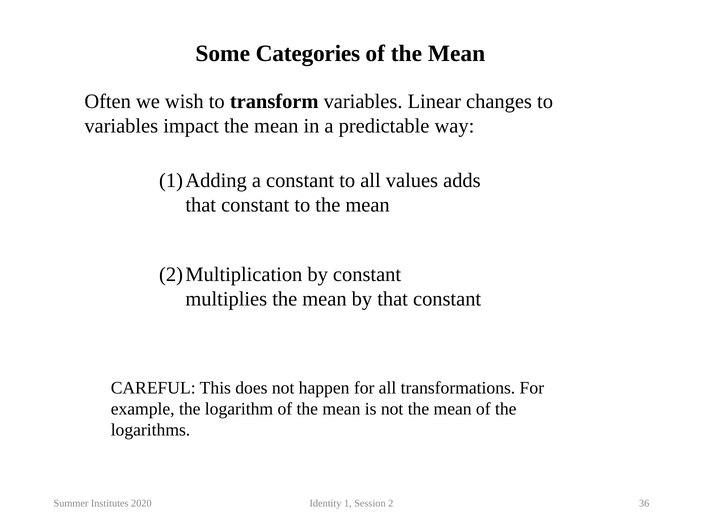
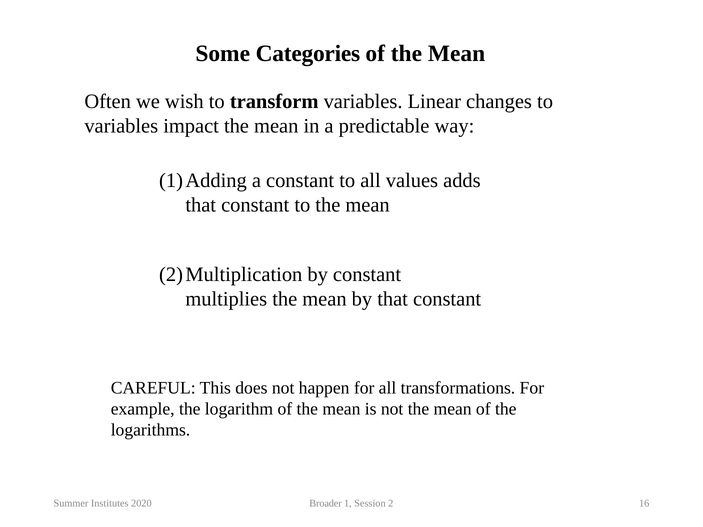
Identity: Identity -> Broader
36: 36 -> 16
